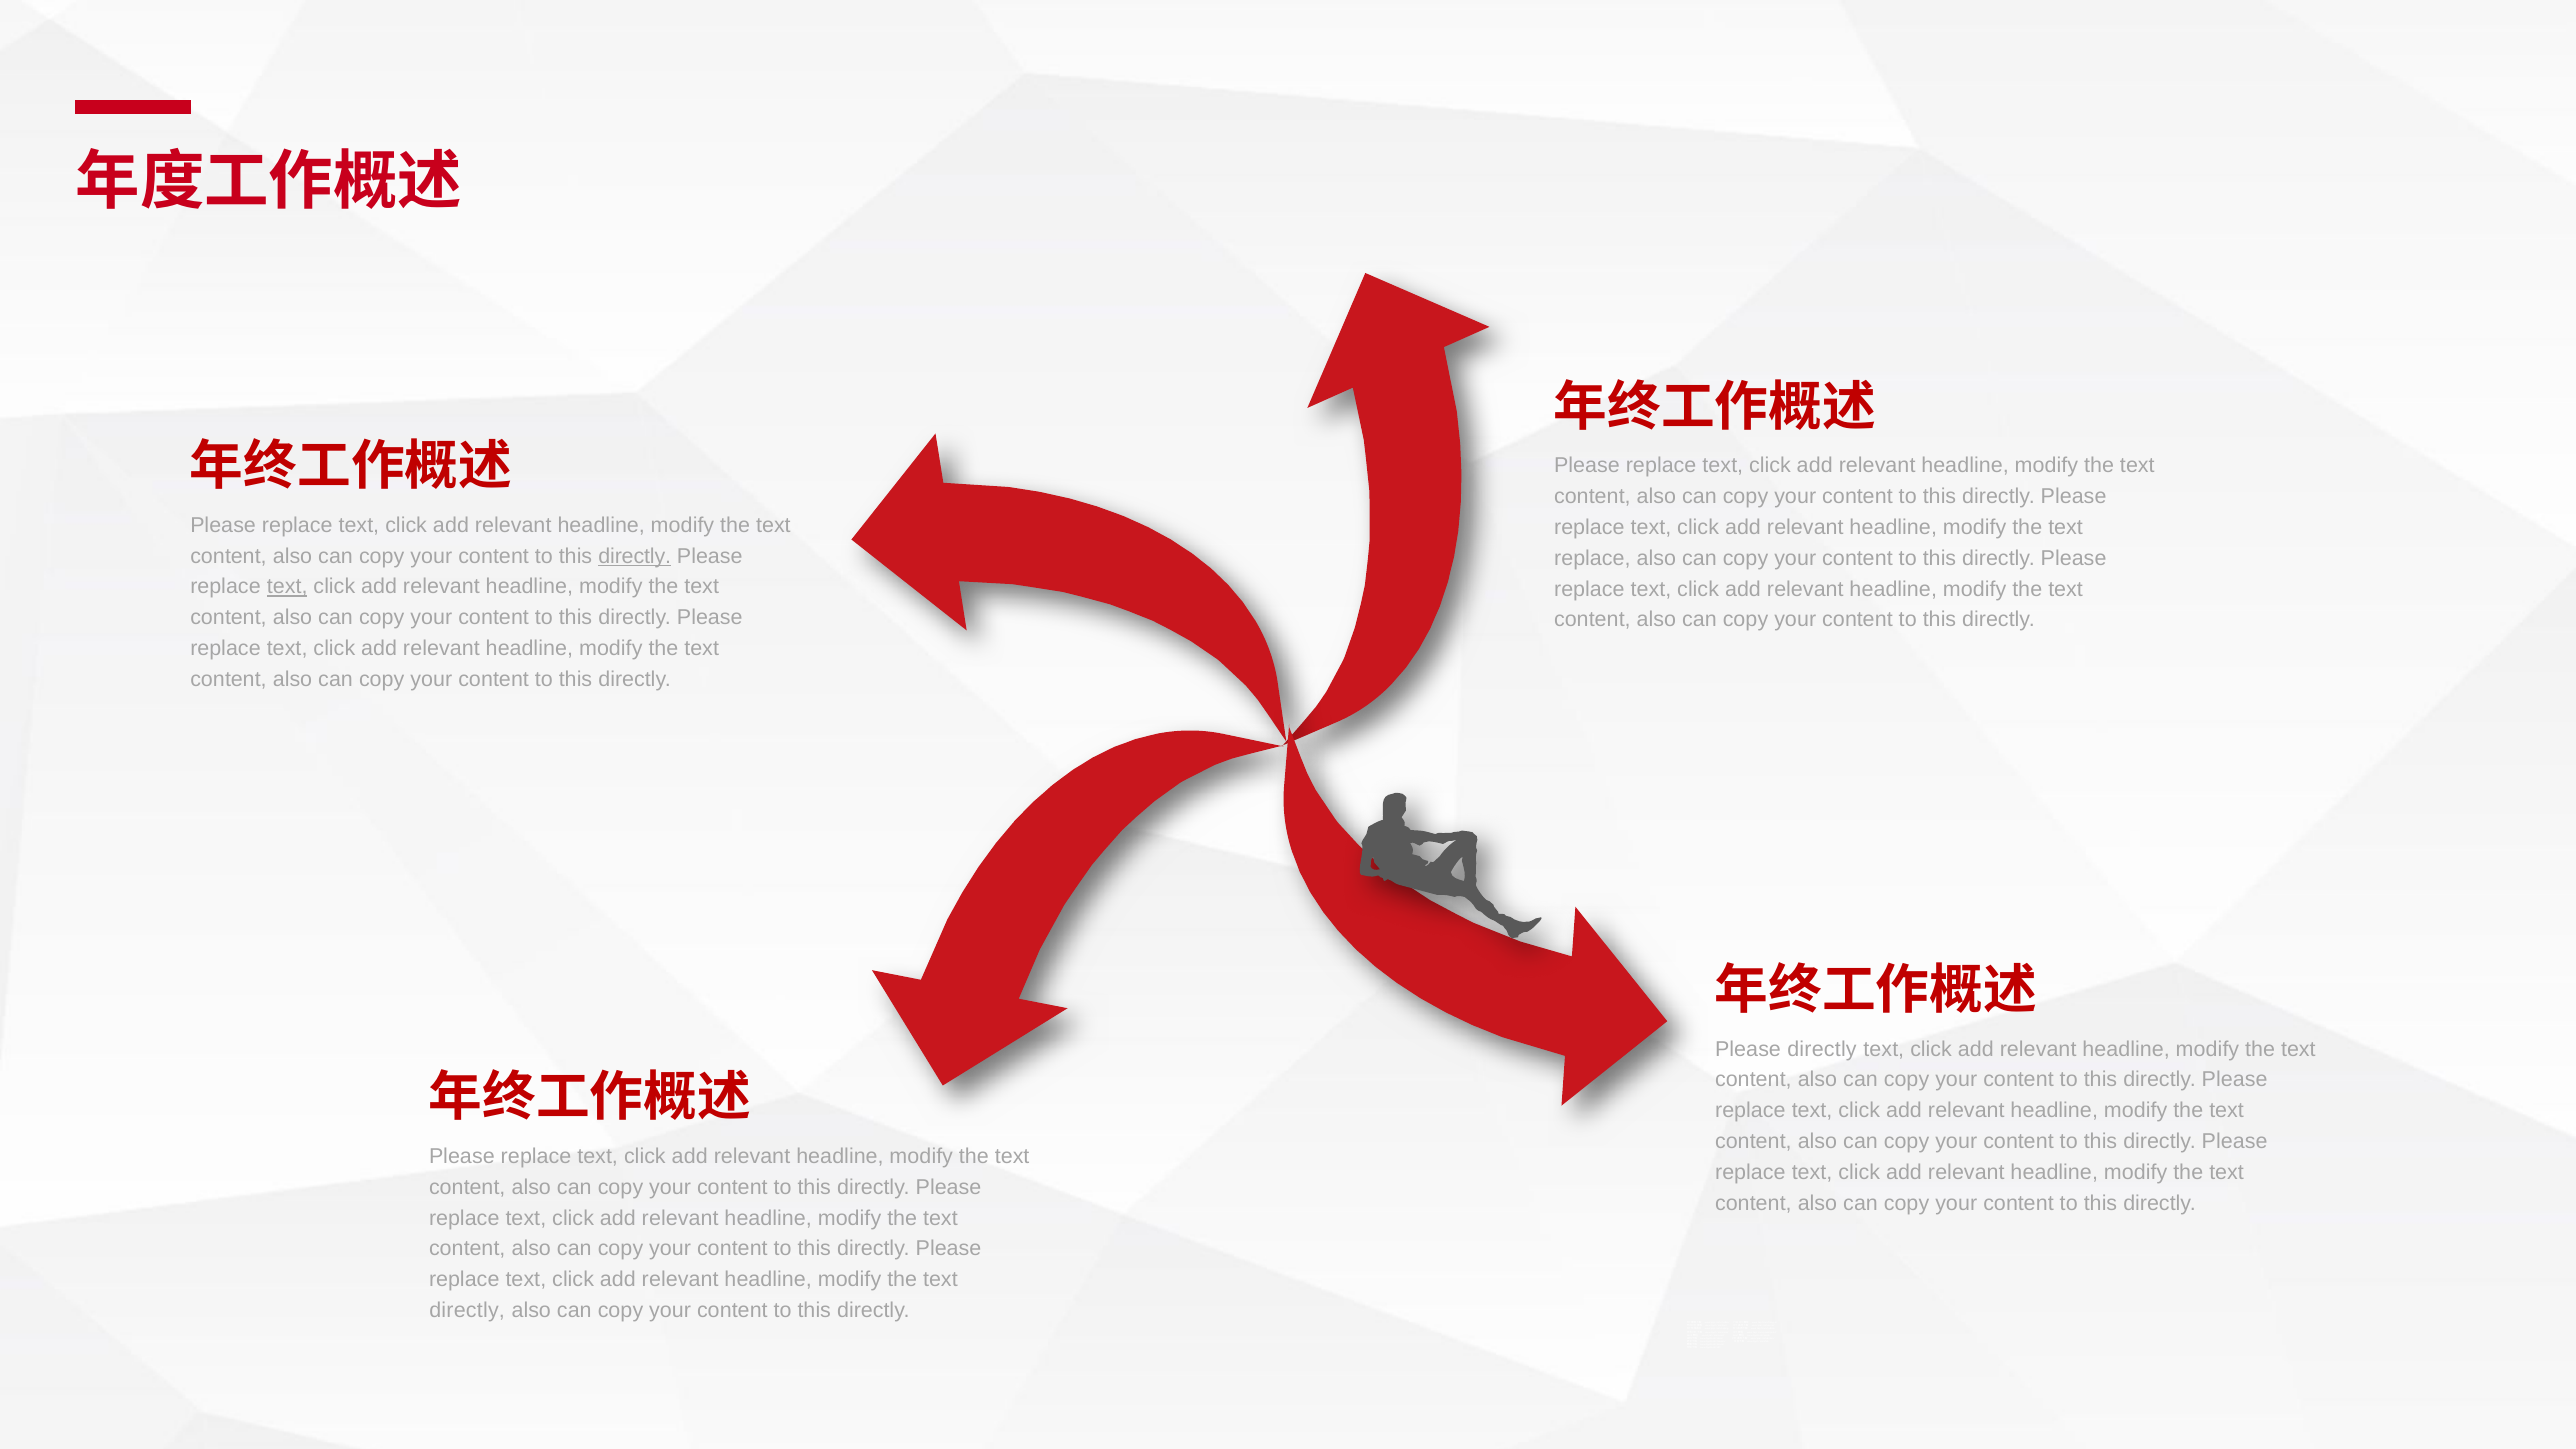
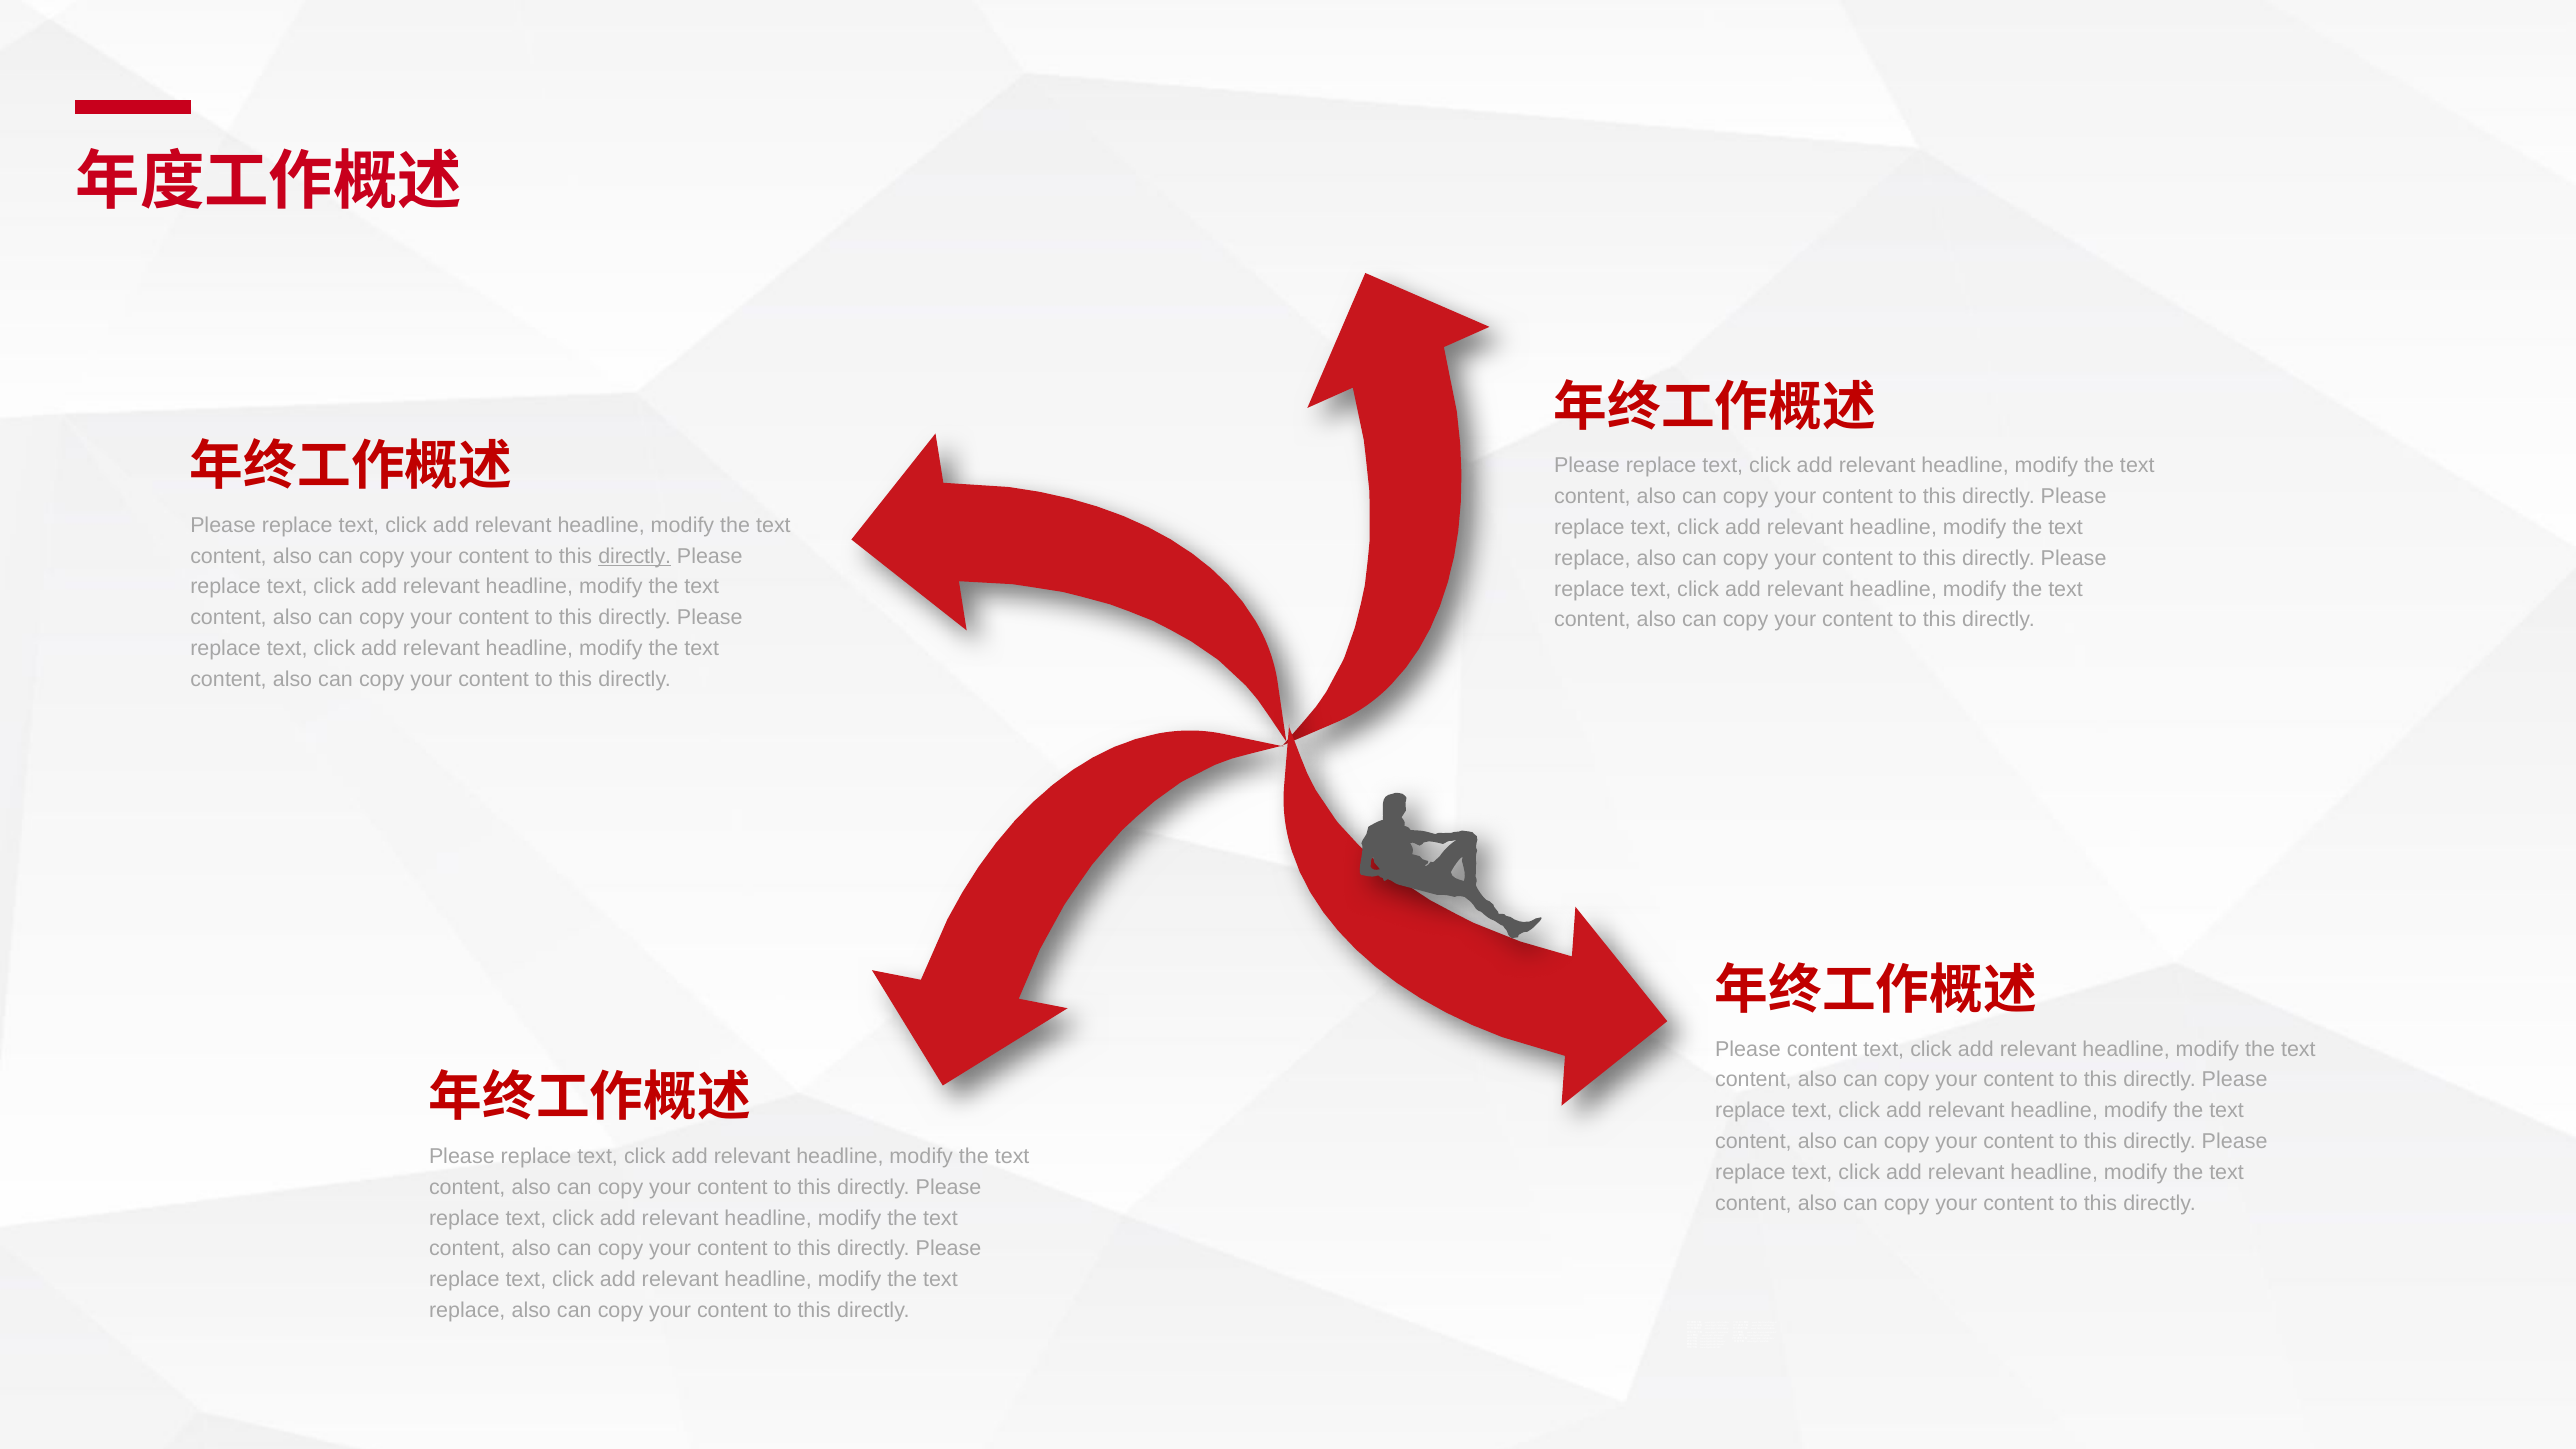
text at (287, 587) underline: present -> none
Please directly: directly -> content
directly at (467, 1310): directly -> replace
